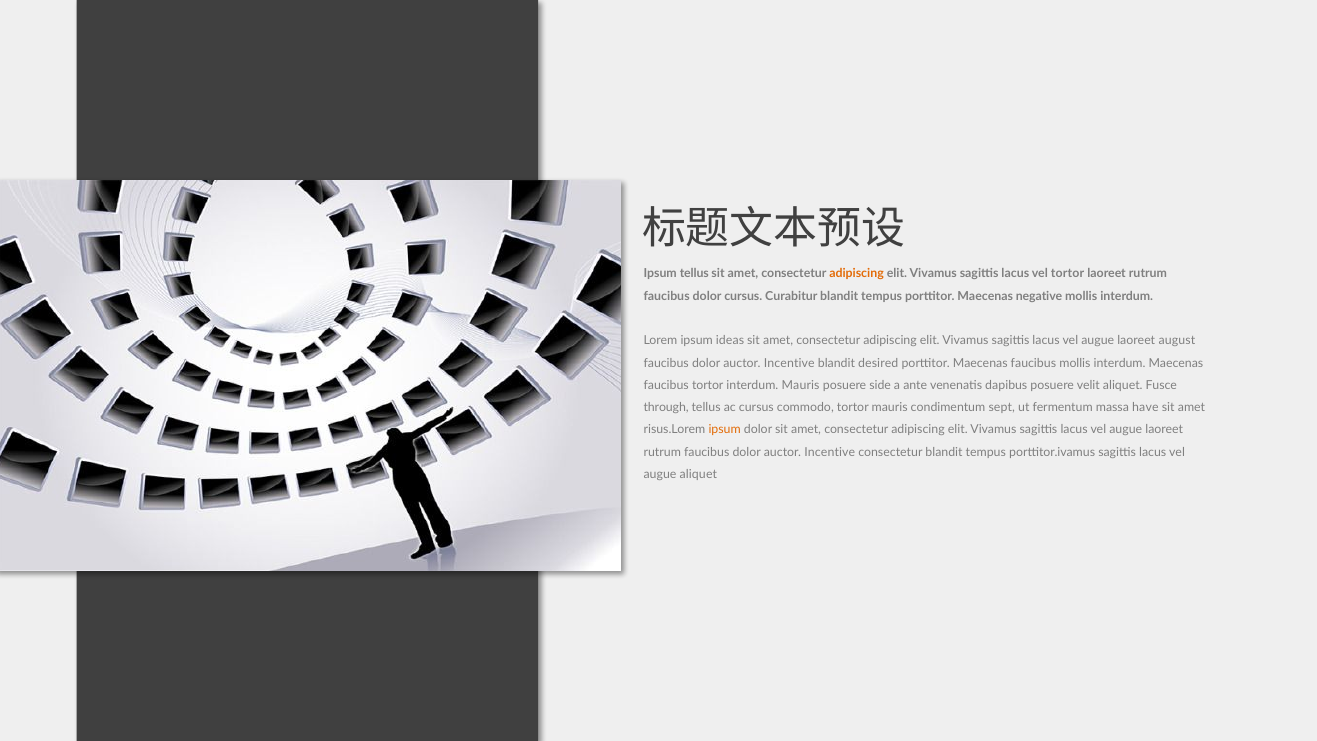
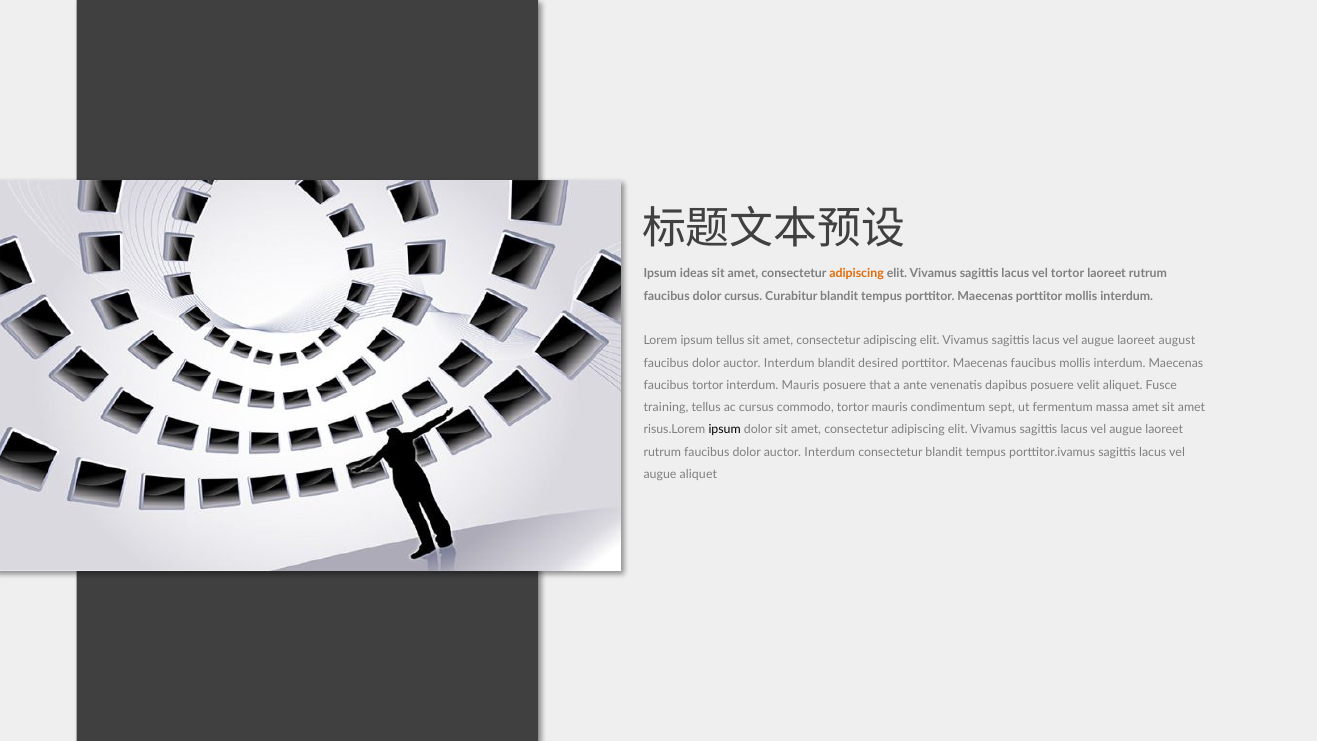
Ipsum tellus: tellus -> ideas
Maecenas negative: negative -> porttitor
ipsum ideas: ideas -> tellus
Incentive at (789, 363): Incentive -> Interdum
side: side -> that
through: through -> training
massa have: have -> amet
ipsum at (725, 430) colour: orange -> black
Incentive at (830, 452): Incentive -> Interdum
